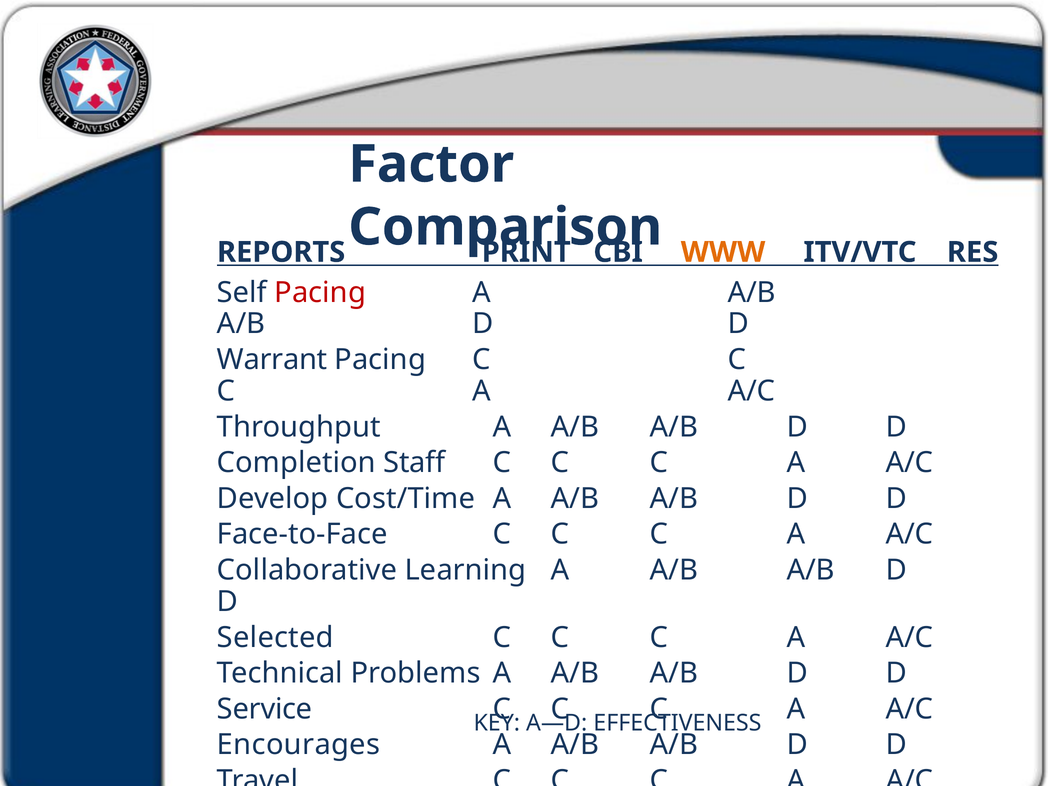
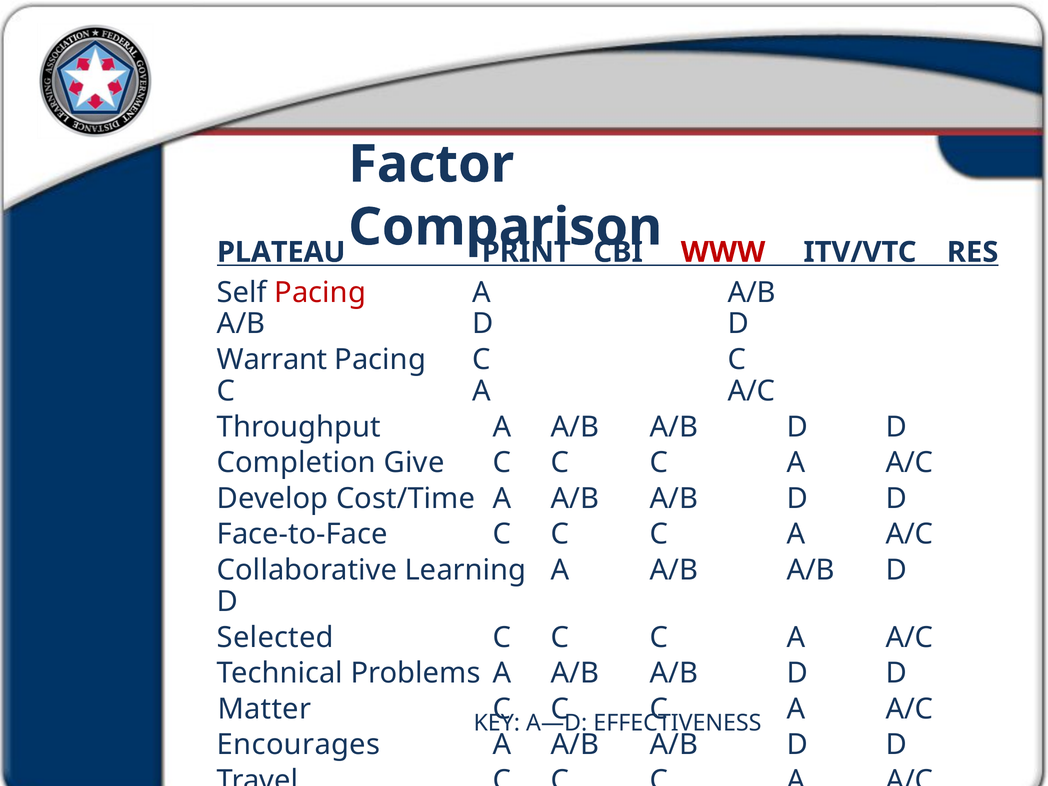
REPORTS: REPORTS -> PLATEAU
WWW colour: orange -> red
Staff: Staff -> Give
Service: Service -> Matter
